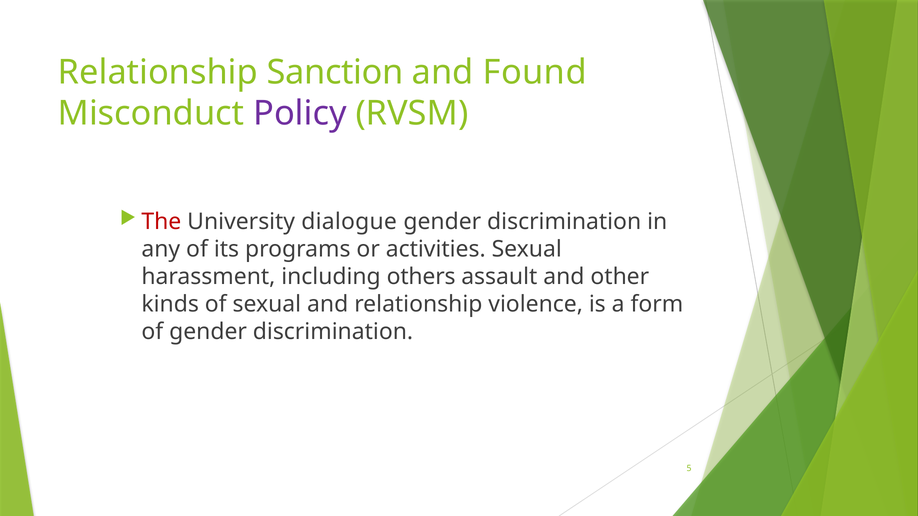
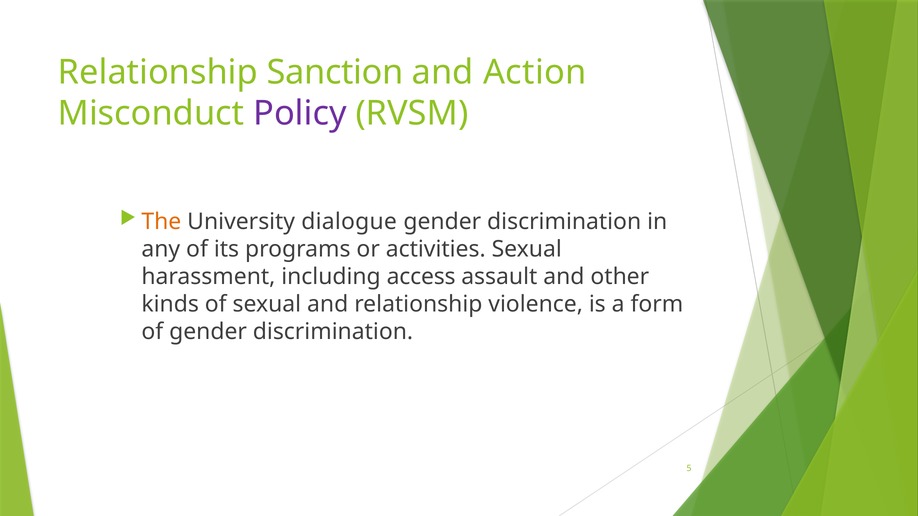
Found: Found -> Action
The colour: red -> orange
others: others -> access
